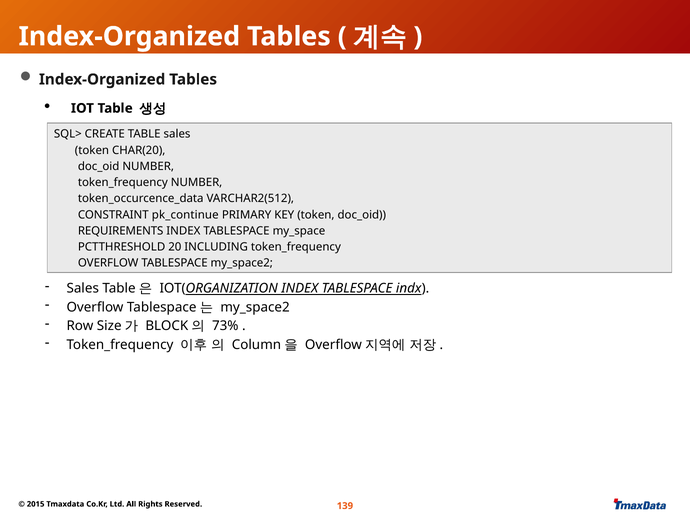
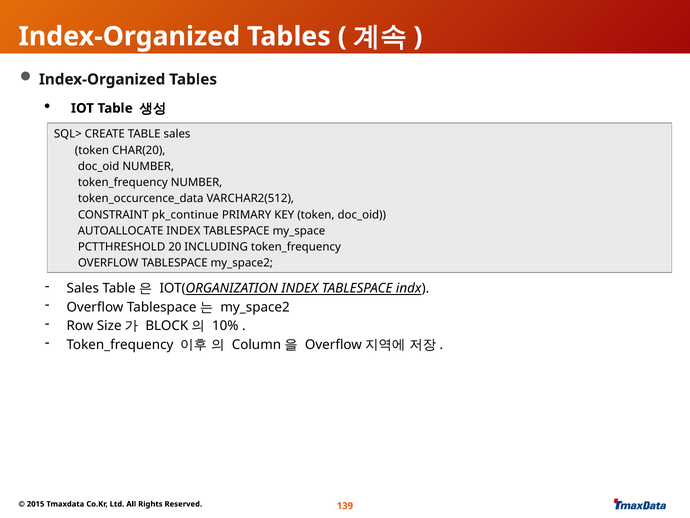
REQUIREMENTS: REQUIREMENTS -> AUTOALLOCATE
73%: 73% -> 10%
